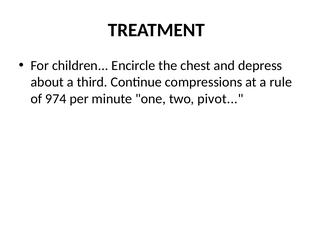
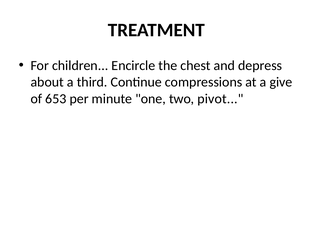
rule: rule -> give
974: 974 -> 653
